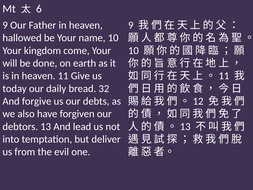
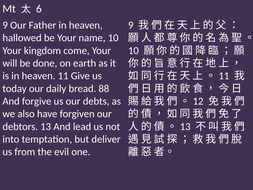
32: 32 -> 88
